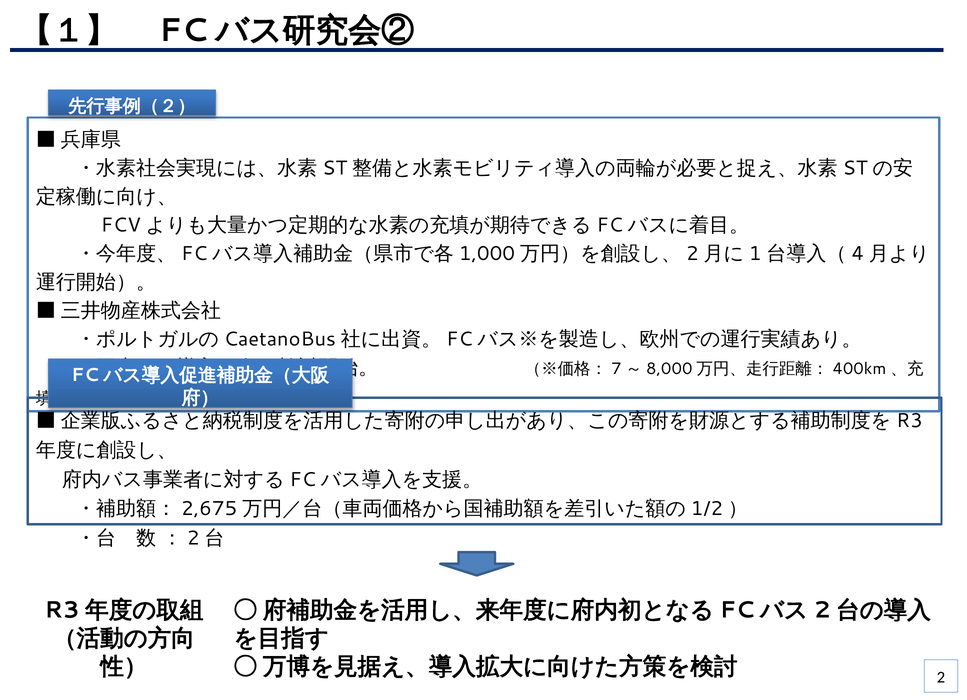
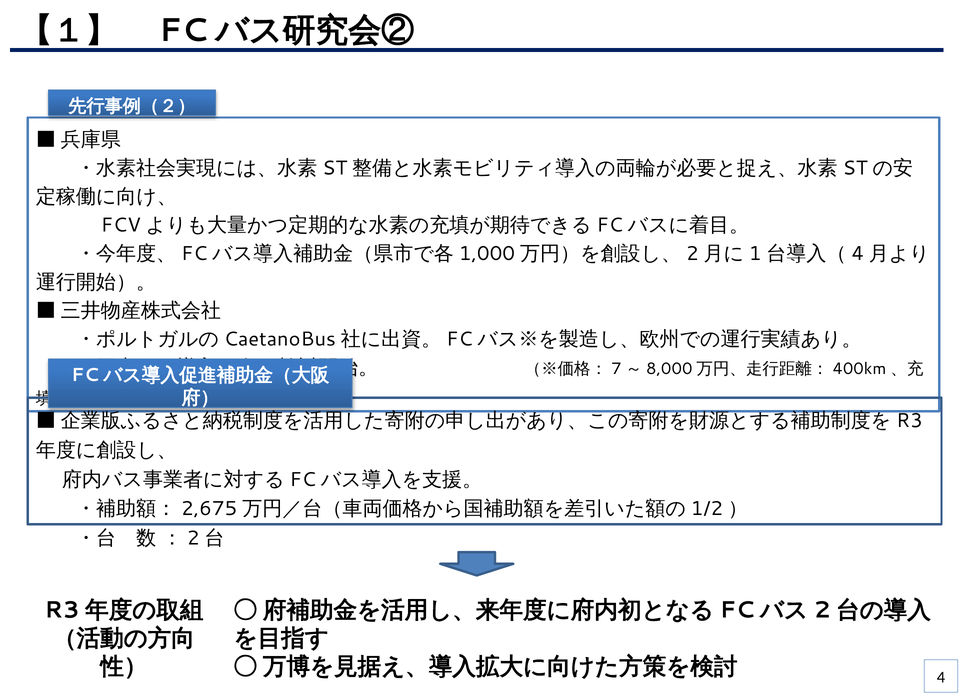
2: 2 -> 4
